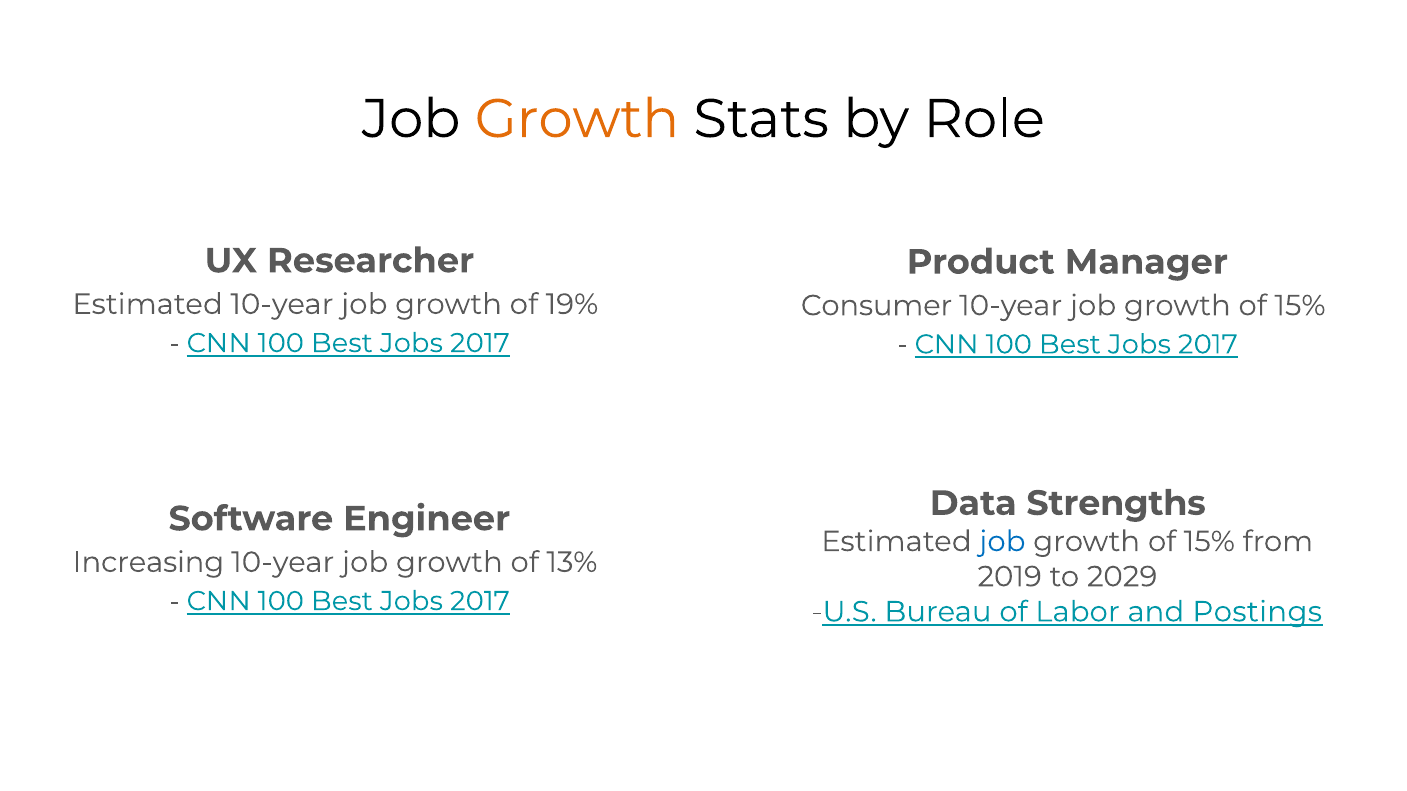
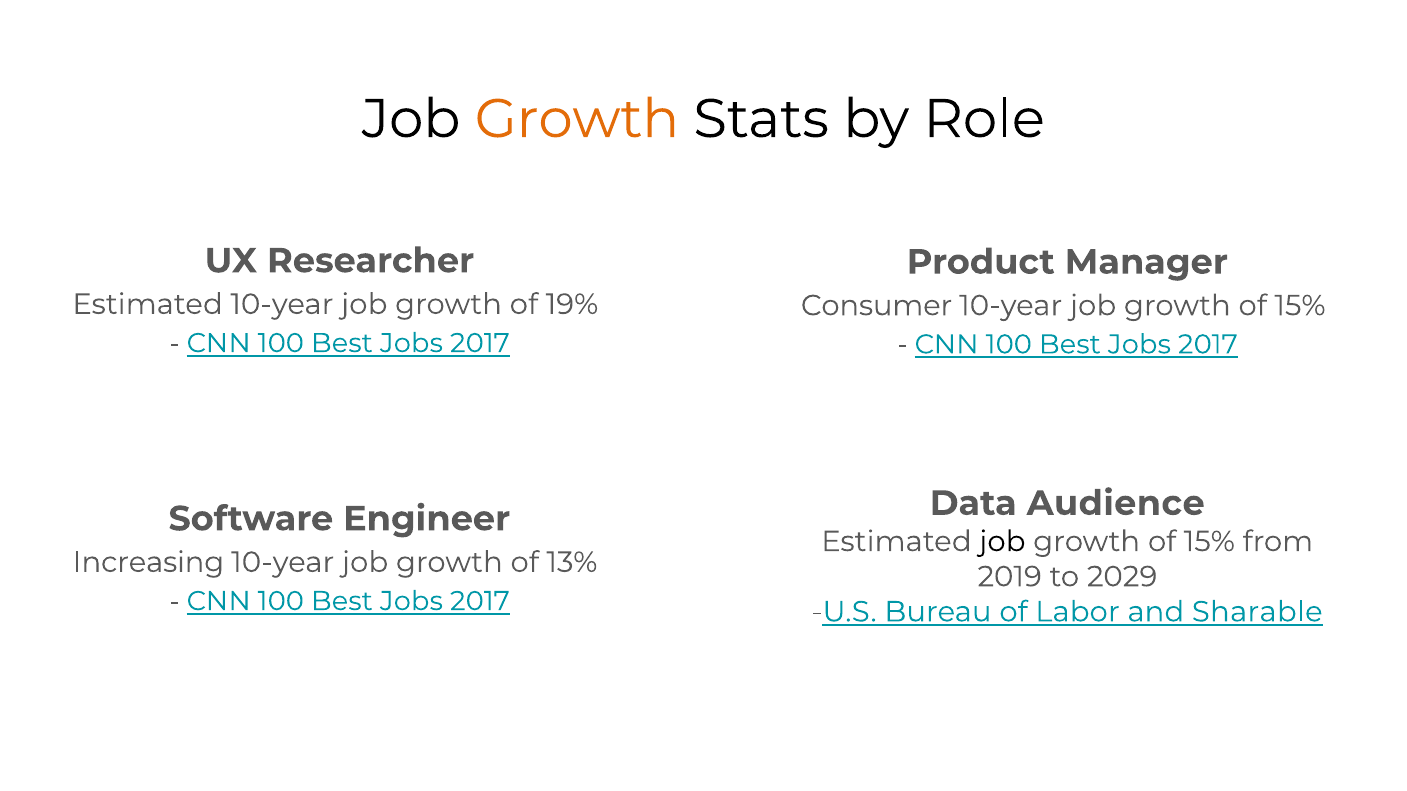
Strengths: Strengths -> Audience
job at (1002, 542) colour: blue -> black
Postings: Postings -> Sharable
